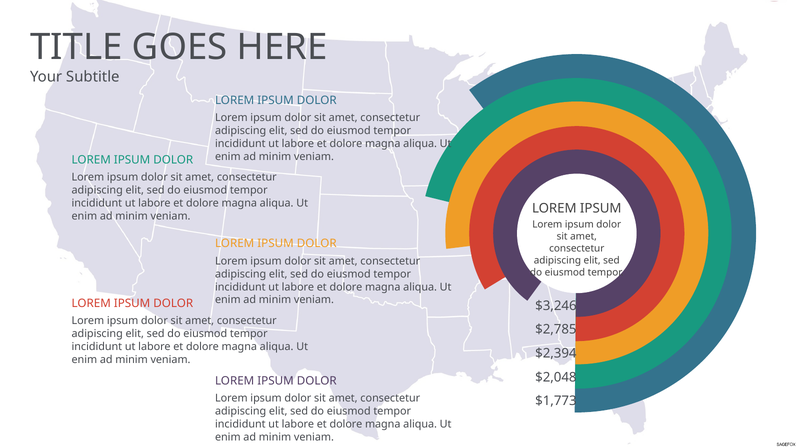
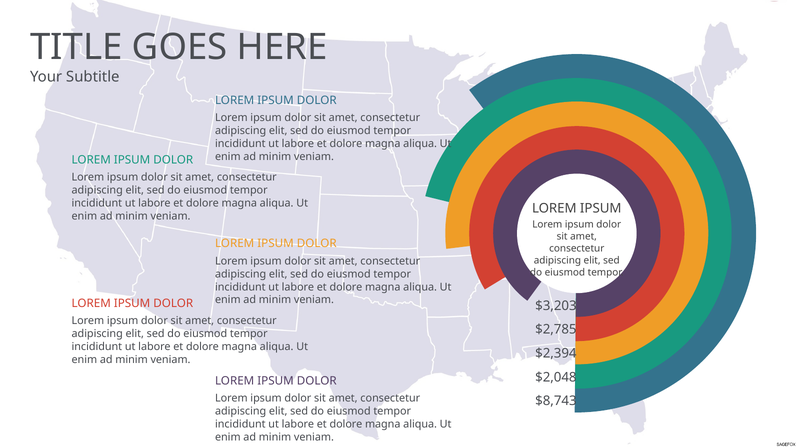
$3,246: $3,246 -> $3,203
$1,773: $1,773 -> $8,743
